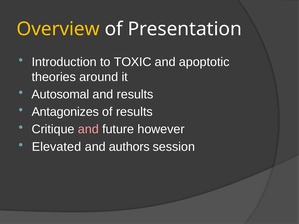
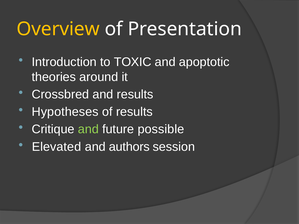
Autosomal: Autosomal -> Crossbred
Antagonizes: Antagonizes -> Hypotheses
and at (88, 129) colour: pink -> light green
however: however -> possible
